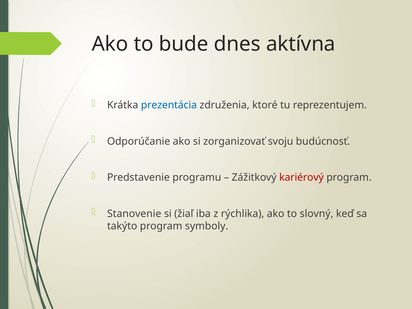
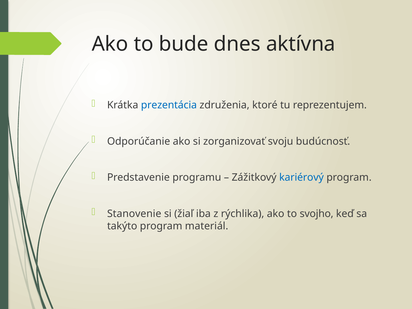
kariérový colour: red -> blue
slovný: slovný -> svojho
symboly: symboly -> materiál
